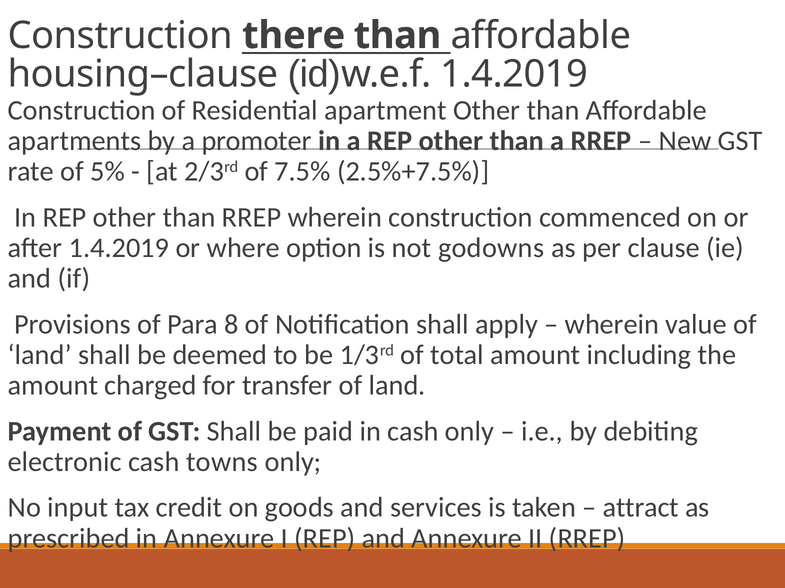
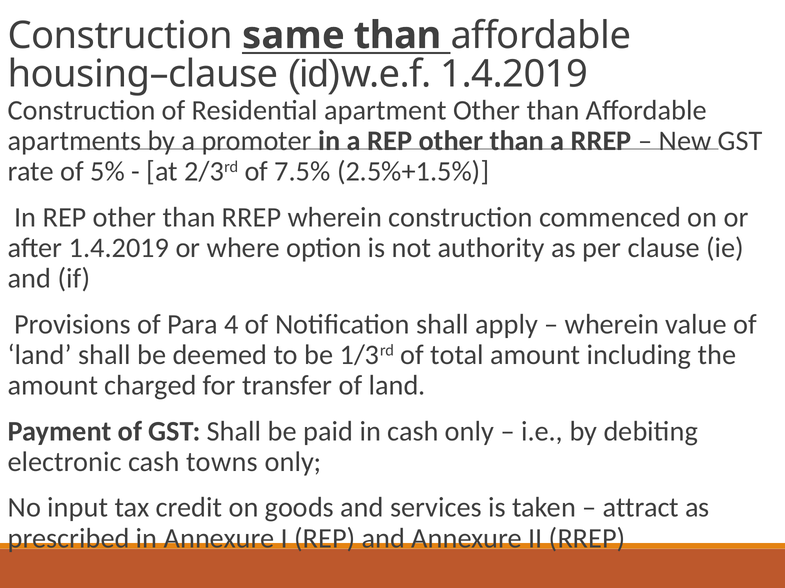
there: there -> same
2.5%+7.5%: 2.5%+7.5% -> 2.5%+1.5%
godowns: godowns -> authority
8: 8 -> 4
